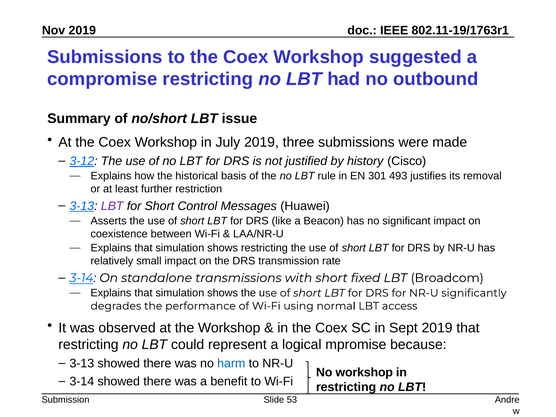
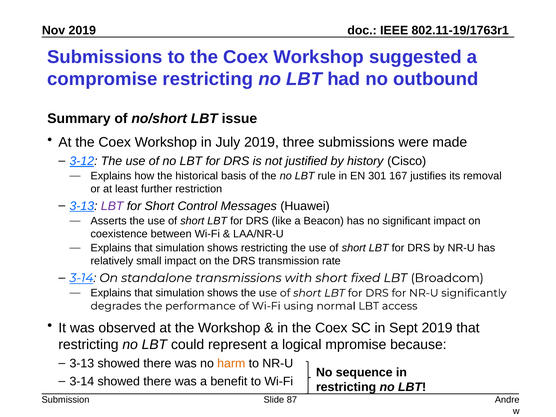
493: 493 -> 167
harm colour: blue -> orange
No workshop: workshop -> sequence
53: 53 -> 87
